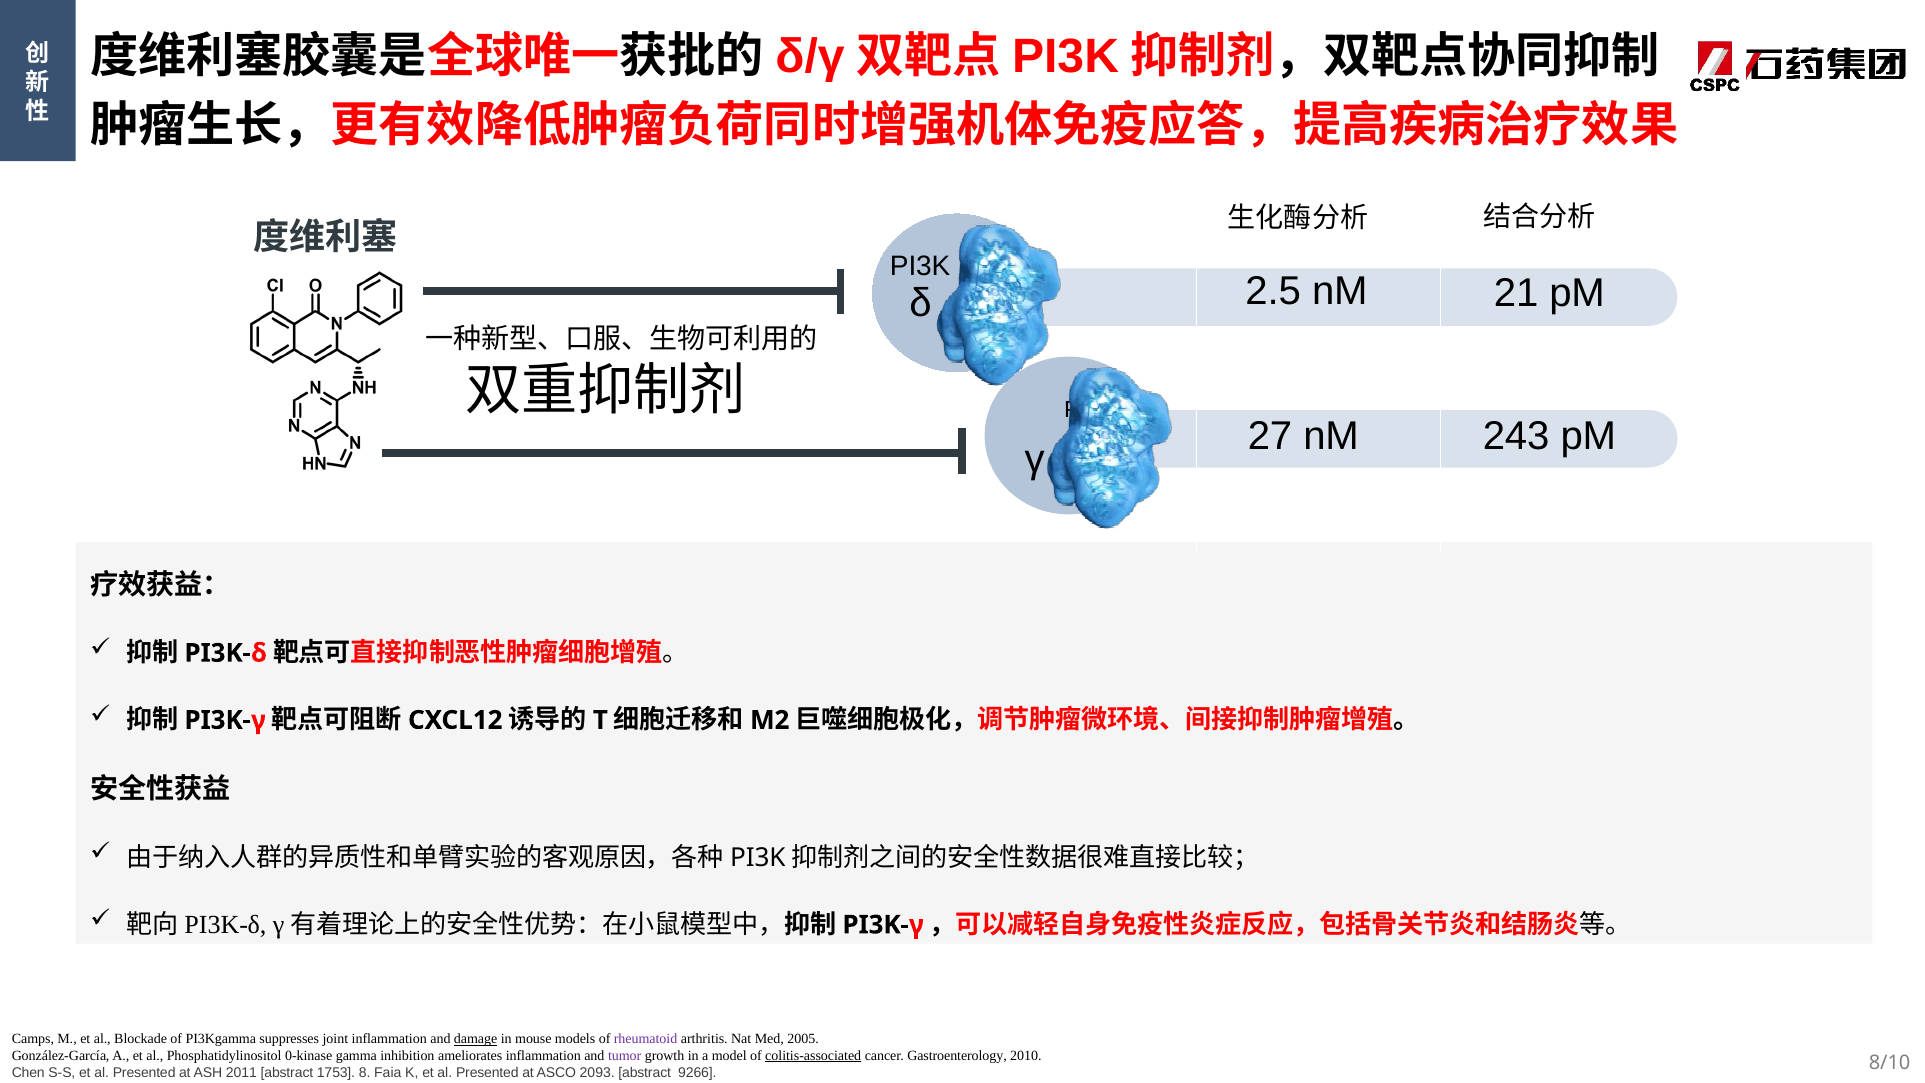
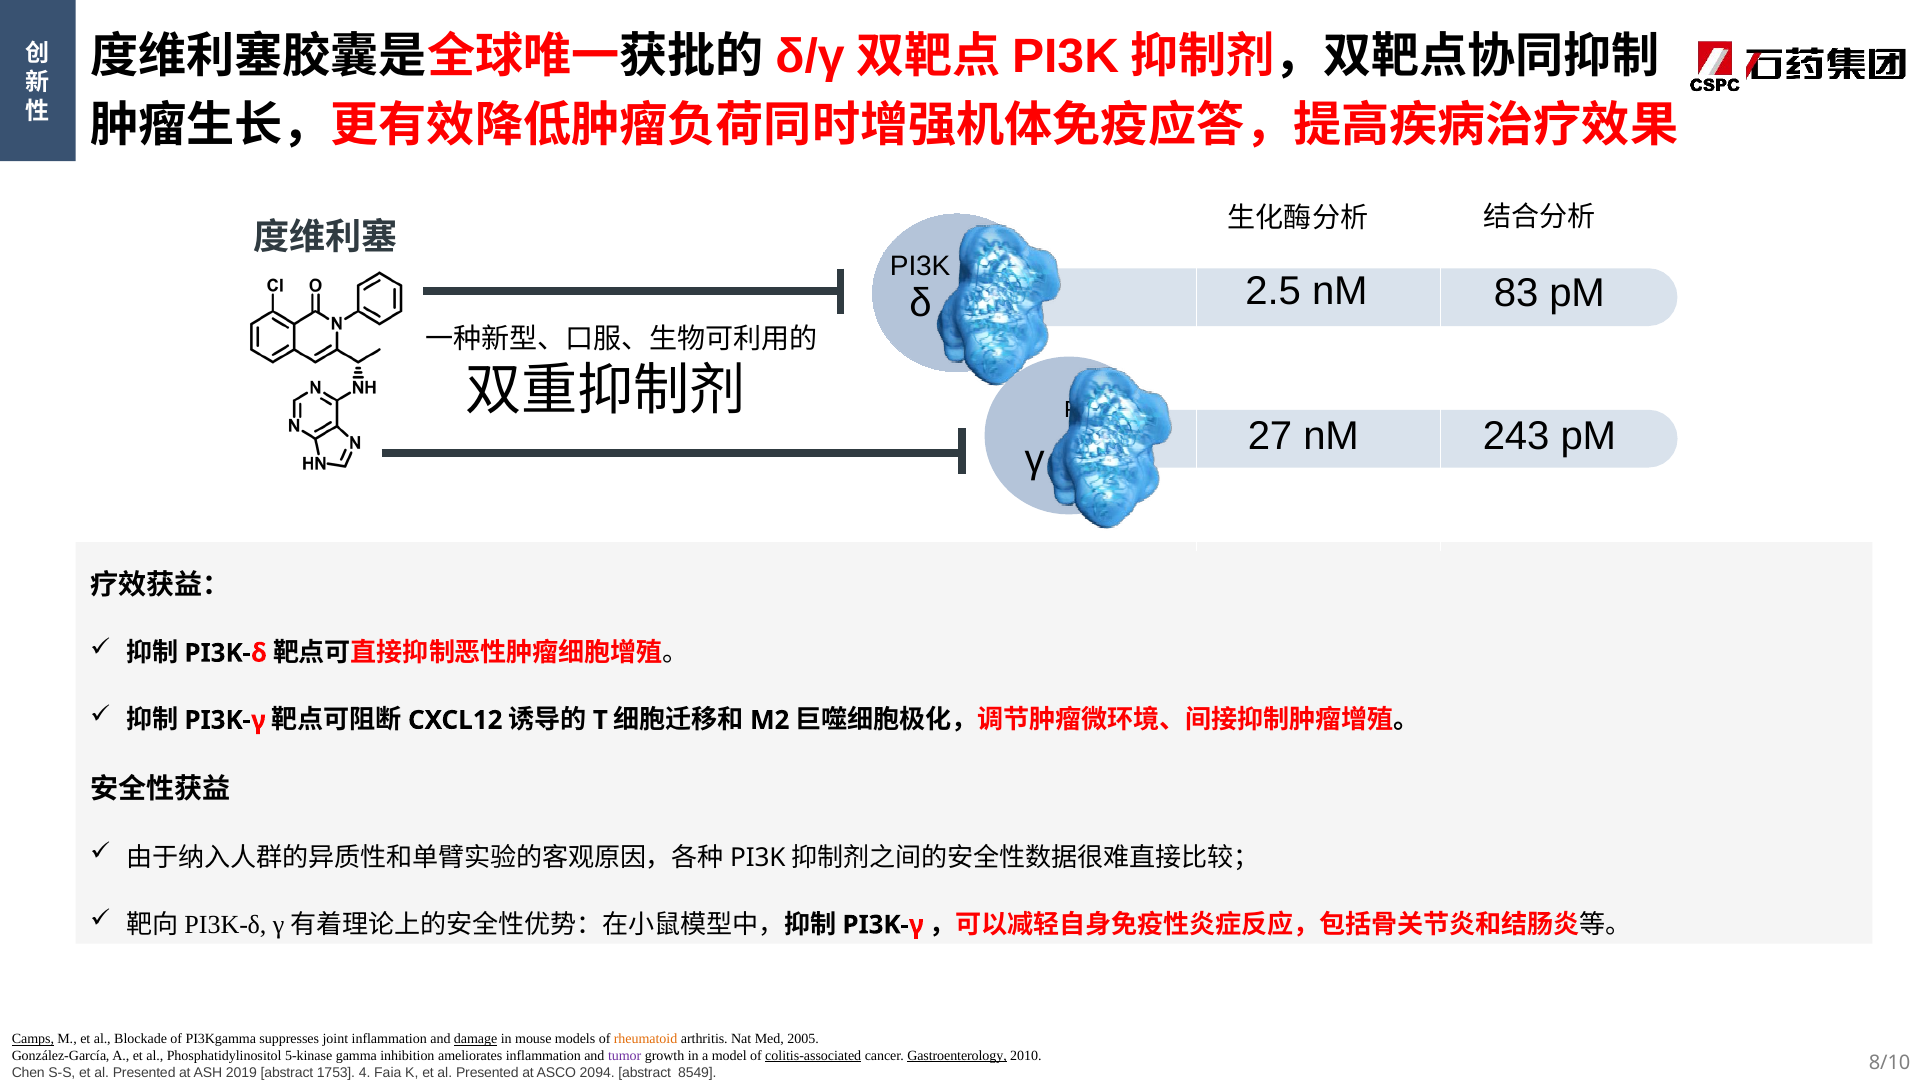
21: 21 -> 83
Camps underline: none -> present
rheumatoid colour: purple -> orange
0-kinase: 0-kinase -> 5-kinase
Gastroenterology underline: none -> present
2011: 2011 -> 2019
8: 8 -> 4
2093: 2093 -> 2094
9266: 9266 -> 8549
